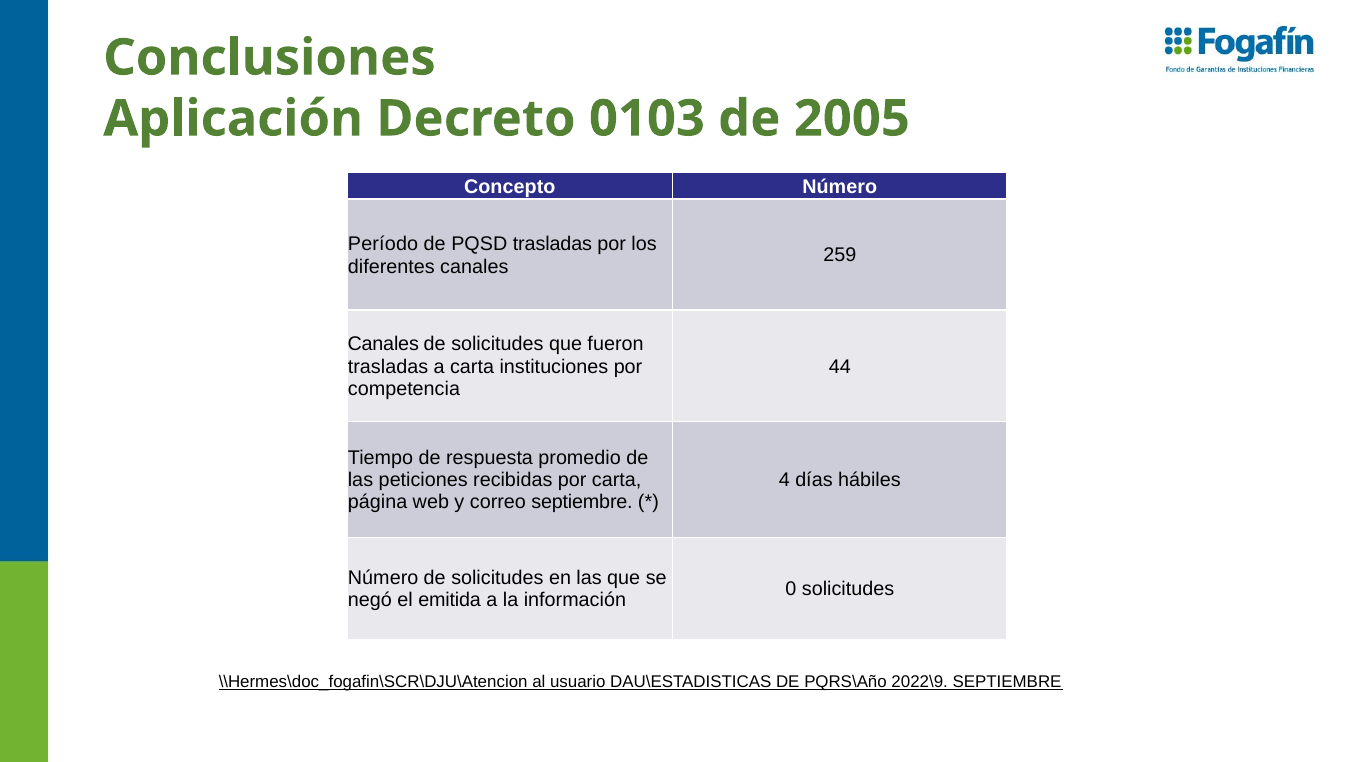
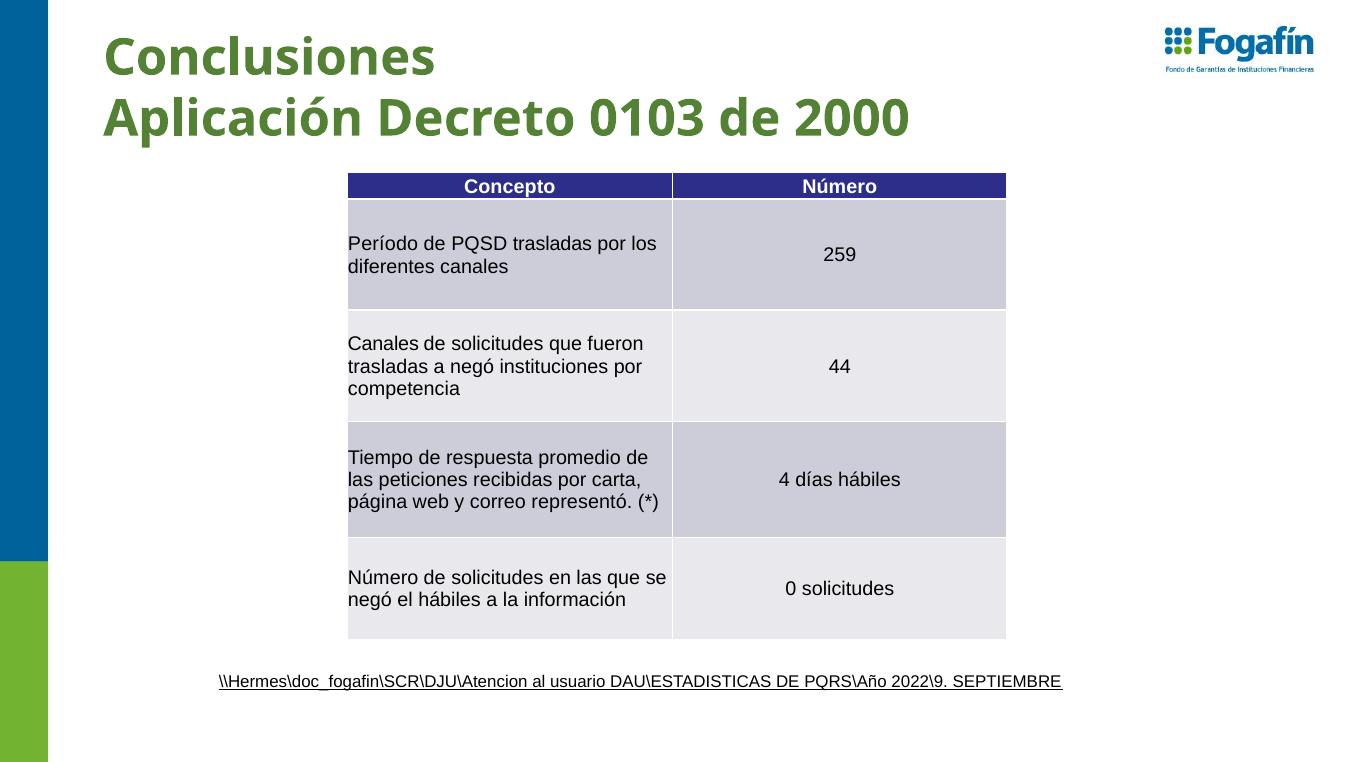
2005: 2005 -> 2000
a carta: carta -> negó
correo septiembre: septiembre -> representó
el emitida: emitida -> hábiles
